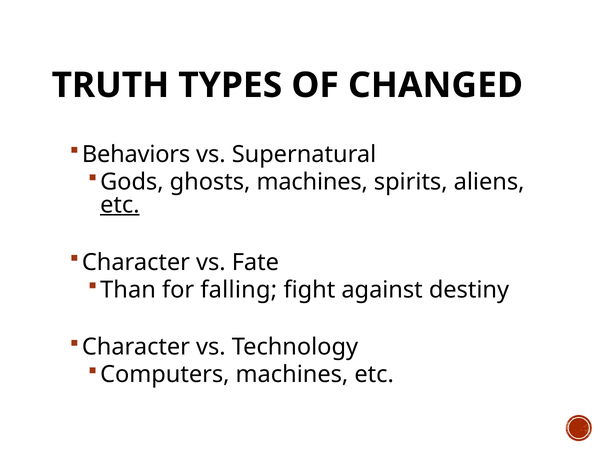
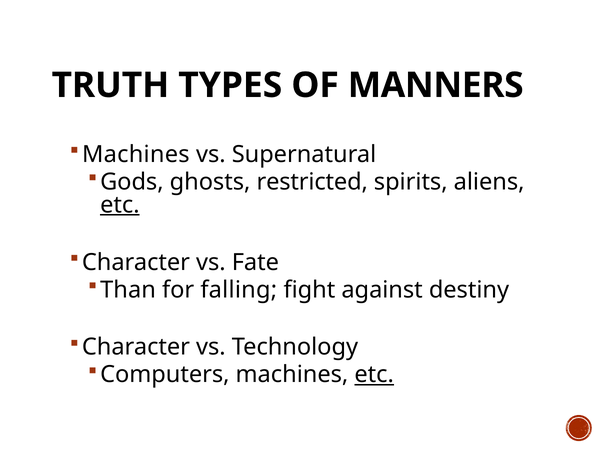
CHANGED: CHANGED -> MANNERS
Behaviors at (136, 154): Behaviors -> Machines
ghosts machines: machines -> restricted
etc at (374, 375) underline: none -> present
